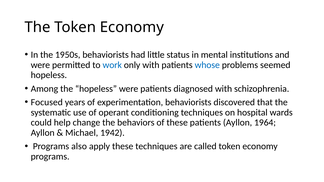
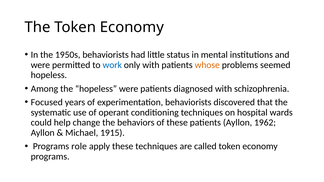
whose colour: blue -> orange
1964: 1964 -> 1962
1942: 1942 -> 1915
also: also -> role
